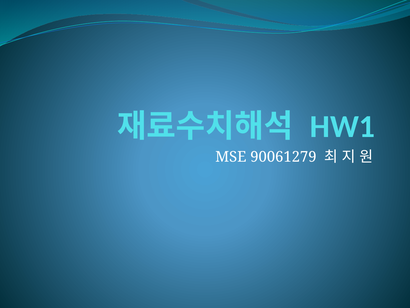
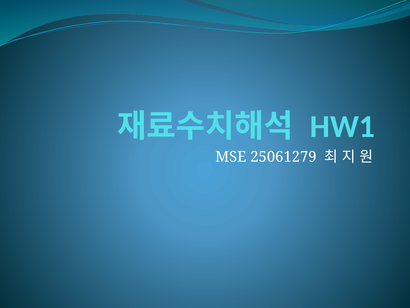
90061279: 90061279 -> 25061279
